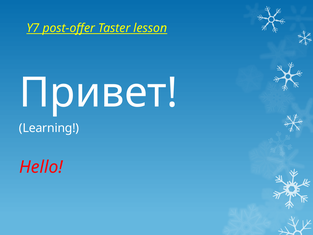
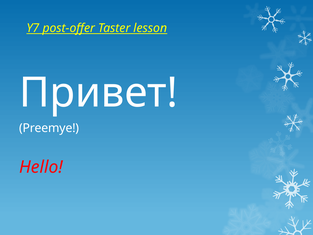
Learning: Learning -> Preemye
